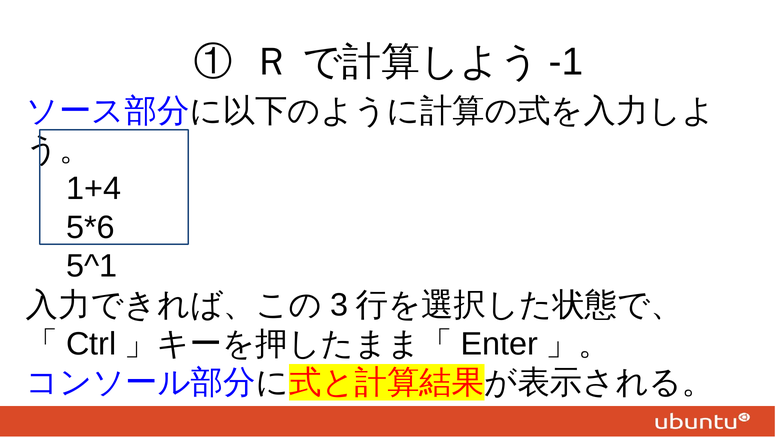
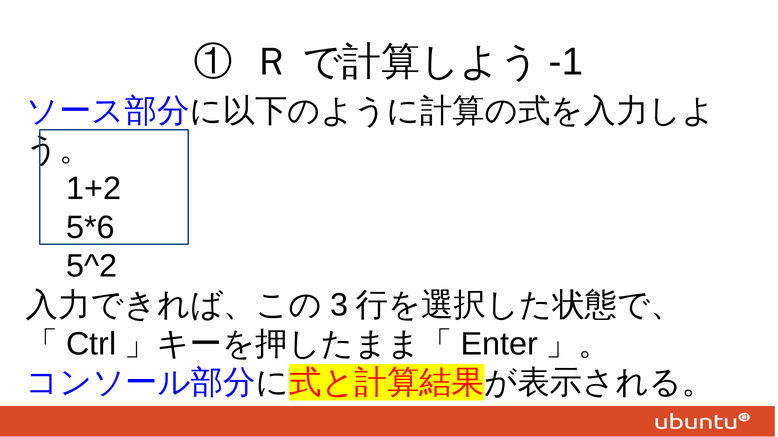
1+4: 1+4 -> 1+2
5^1: 5^1 -> 5^2
